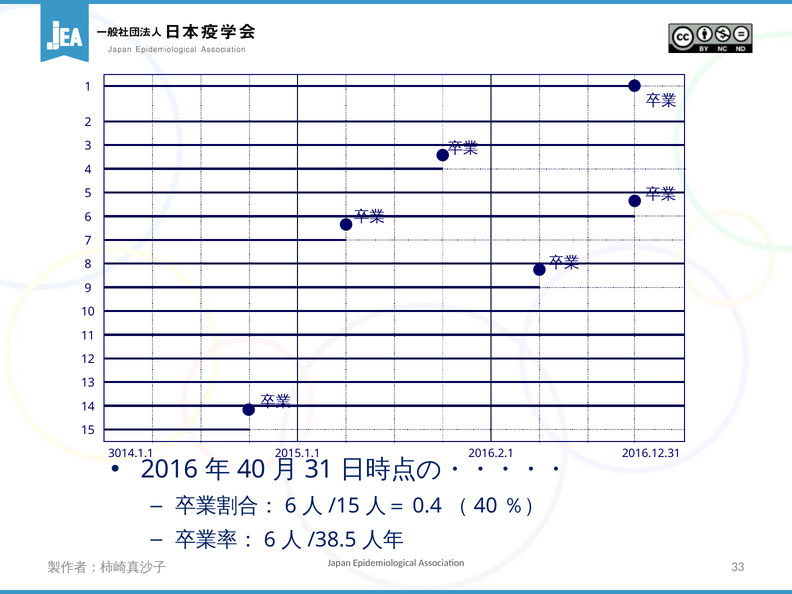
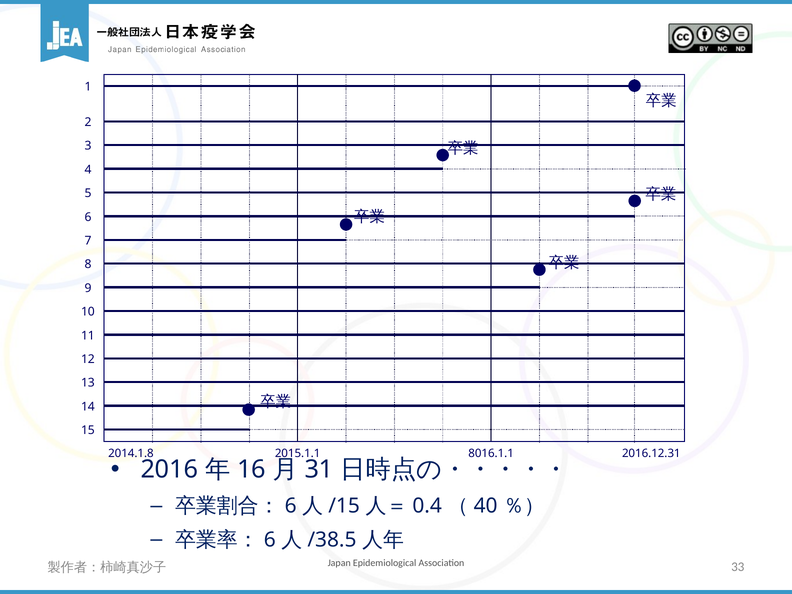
3014.1.1: 3014.1.1 -> 2014.1.8
2016.2.1: 2016.2.1 -> 8016.1.1
40: 40 -> 16
